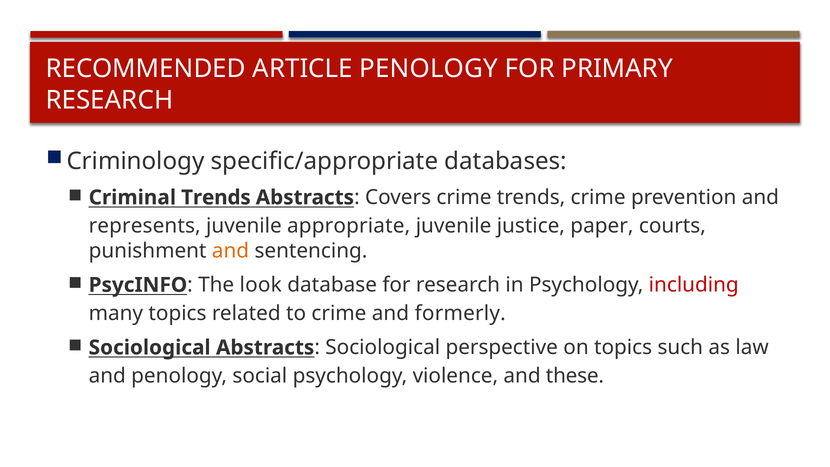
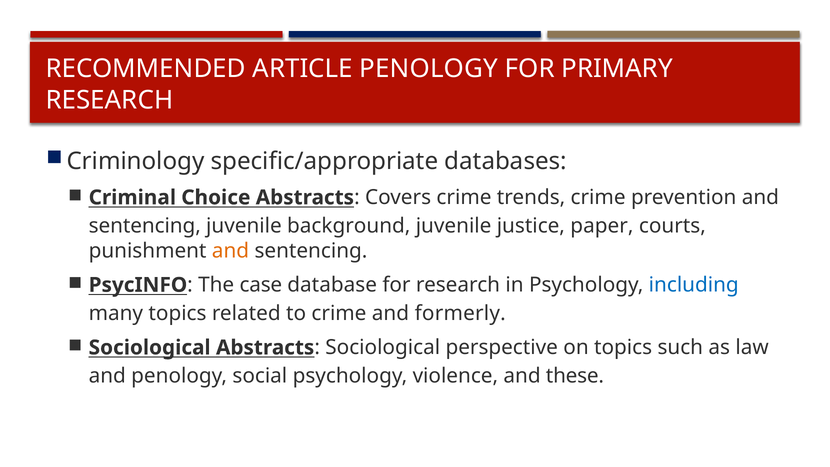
Criminal Trends: Trends -> Choice
represents at (145, 226): represents -> sentencing
appropriate: appropriate -> background
look: look -> case
including colour: red -> blue
